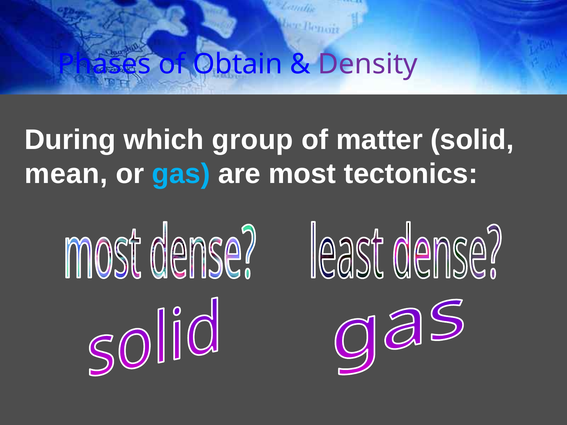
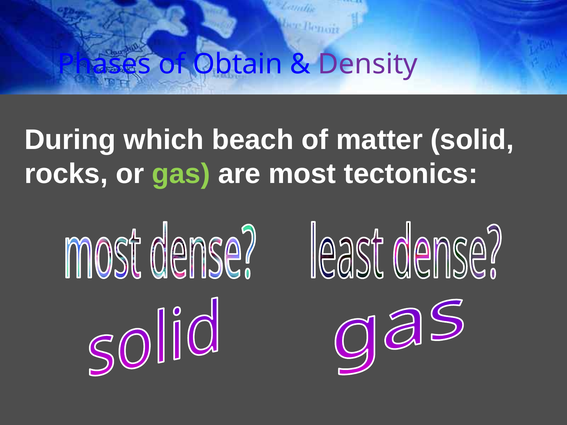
group: group -> beach
mean: mean -> rocks
gas colour: light blue -> light green
